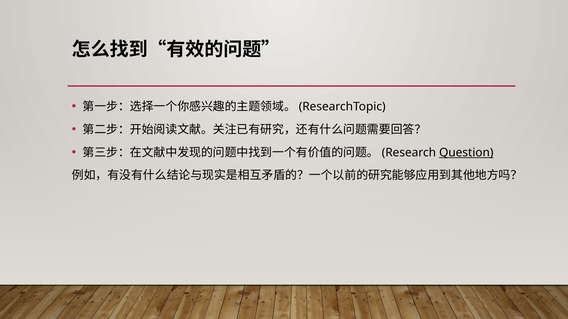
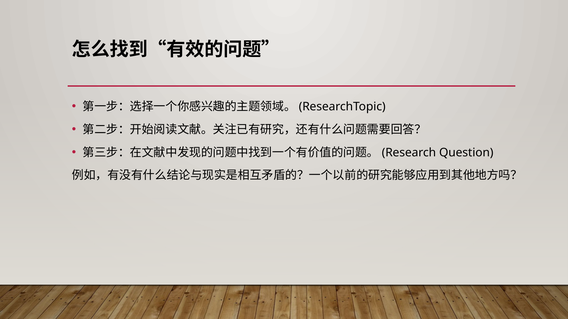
Question underline: present -> none
